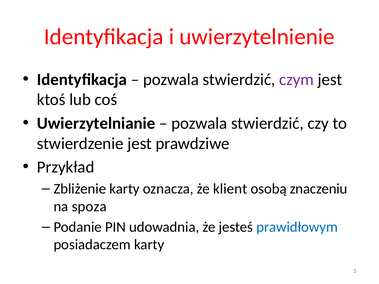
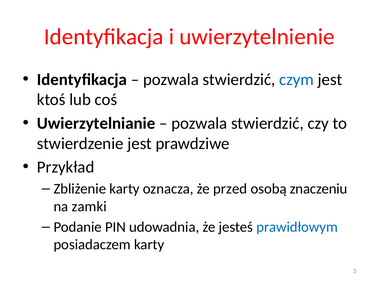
czym colour: purple -> blue
klient: klient -> przed
spoza: spoza -> zamki
